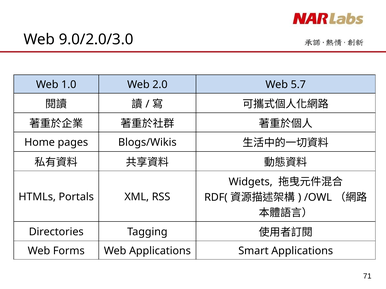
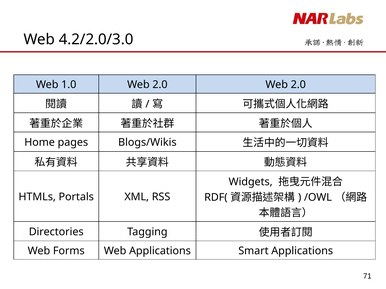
9.0/2.0/3.0: 9.0/2.0/3.0 -> 4.2/2.0/3.0
2.0 Web 5.7: 5.7 -> 2.0
